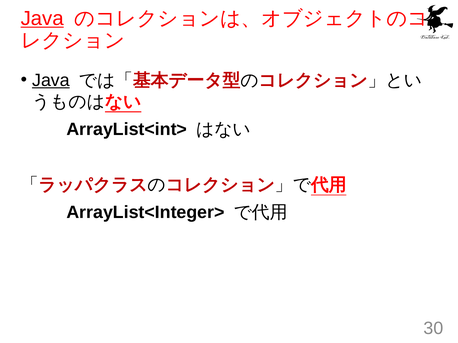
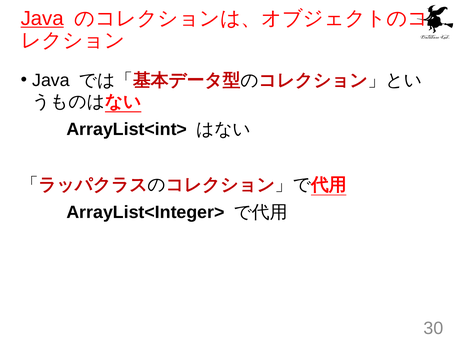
Java at (51, 80) underline: present -> none
